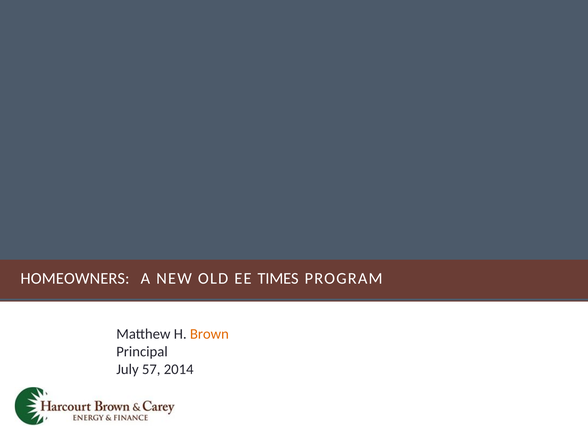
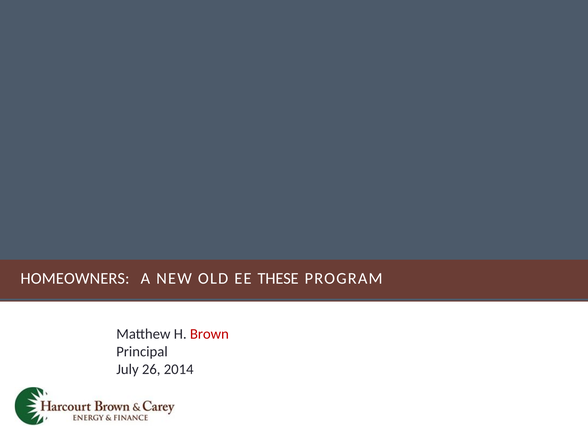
TIMES: TIMES -> THESE
Brown colour: orange -> red
57: 57 -> 26
